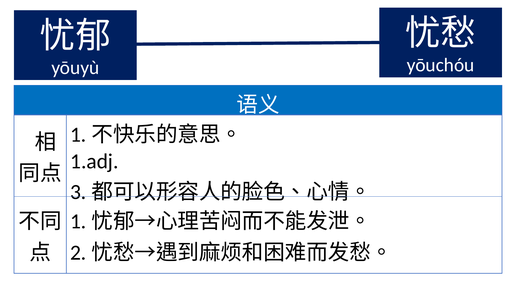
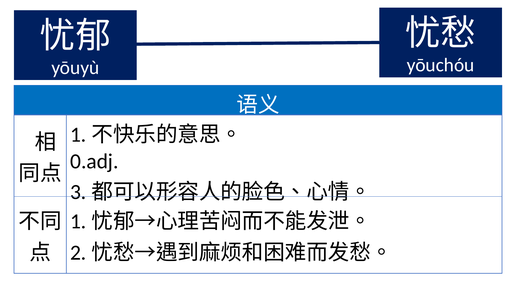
1.adj: 1.adj -> 0.adj
